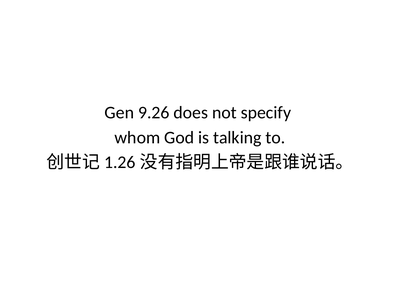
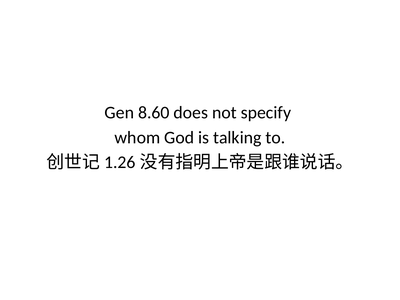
9.26: 9.26 -> 8.60
